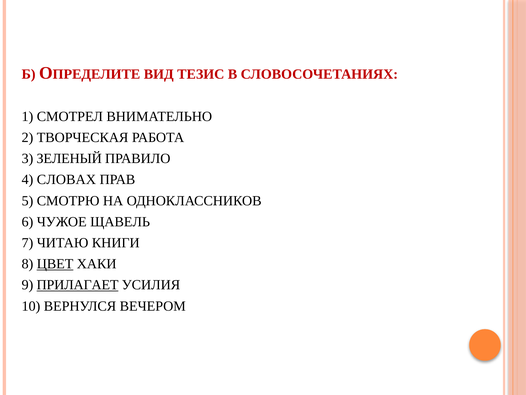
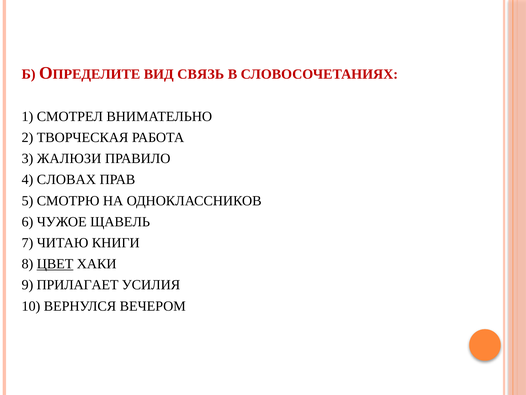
ТЕЗИС: ТЕЗИС -> СВЯЗЬ
ЗЕЛЕНЫЙ: ЗЕЛЕНЫЙ -> ЖАЛЮЗИ
ПРИЛАГАЕТ underline: present -> none
